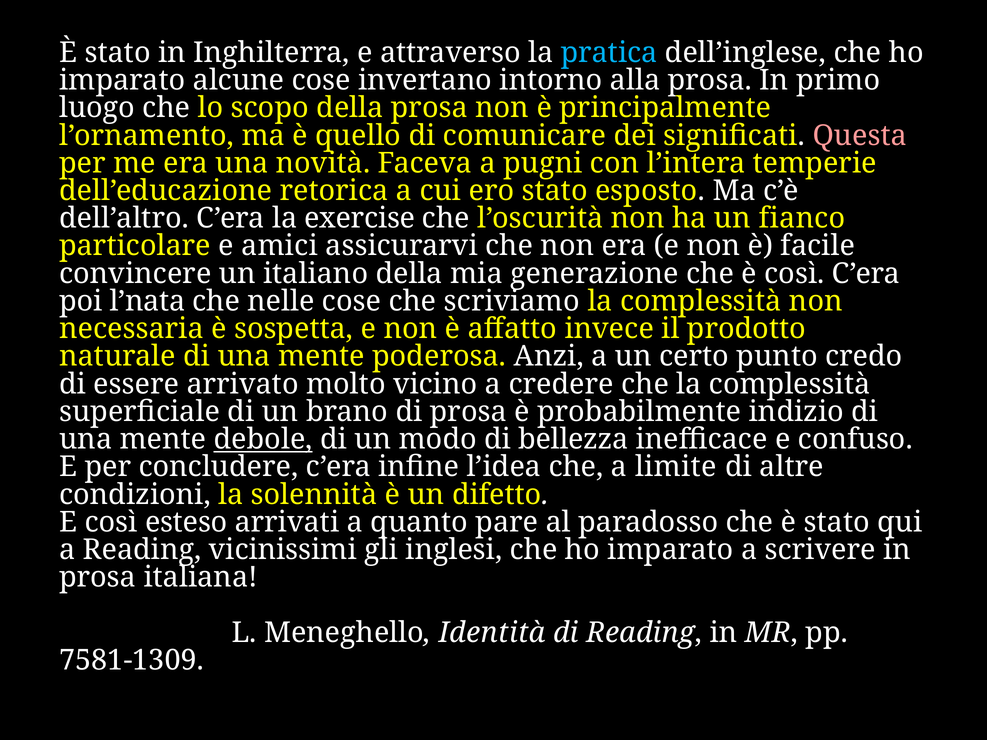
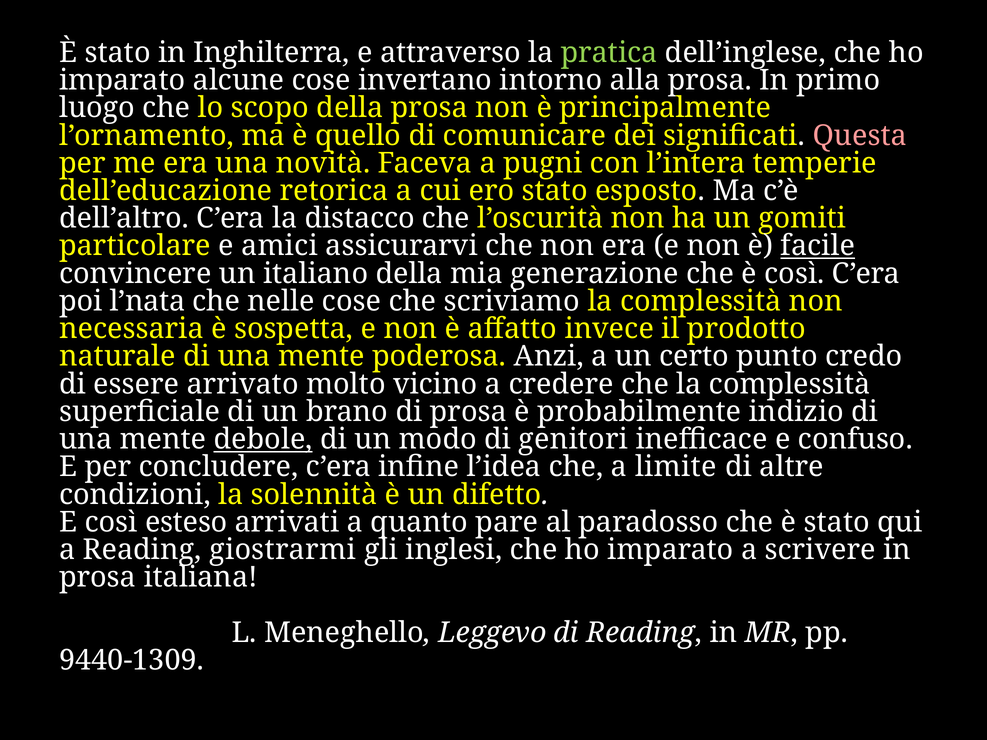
pratica colour: light blue -> light green
exercise: exercise -> distacco
fianco: fianco -> gomiti
facile underline: none -> present
bellezza: bellezza -> genitori
vicinissimi: vicinissimi -> giostrarmi
Identità: Identità -> Leggevo
7581-1309: 7581-1309 -> 9440-1309
